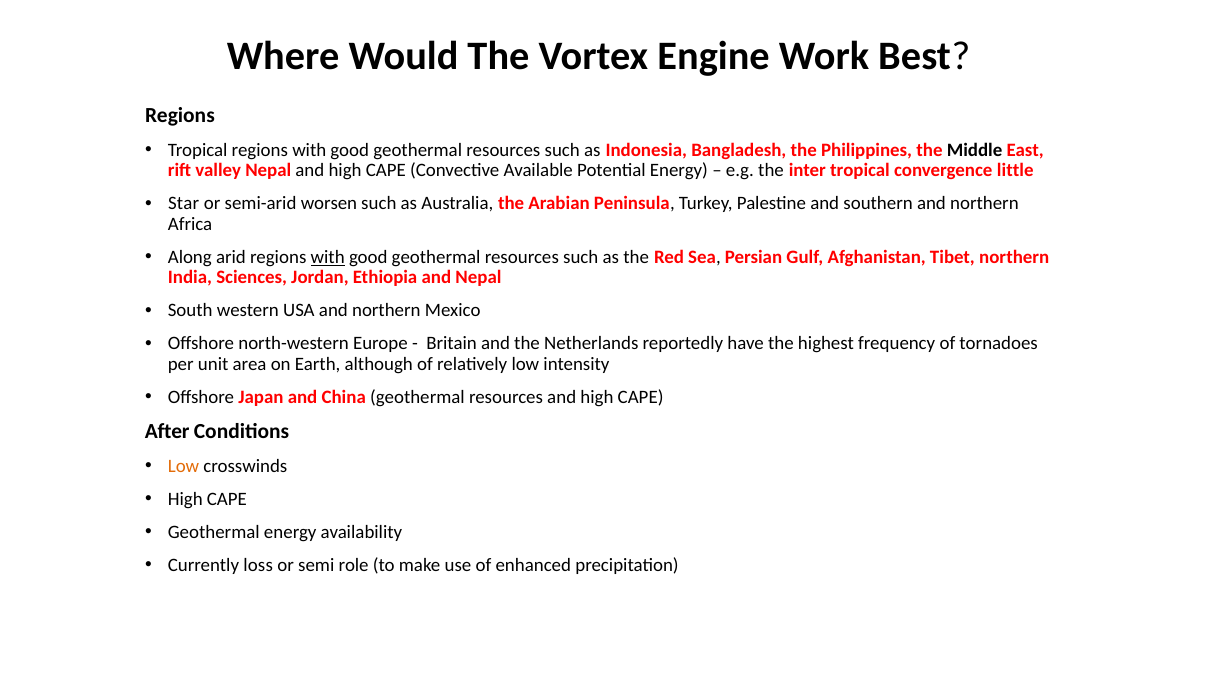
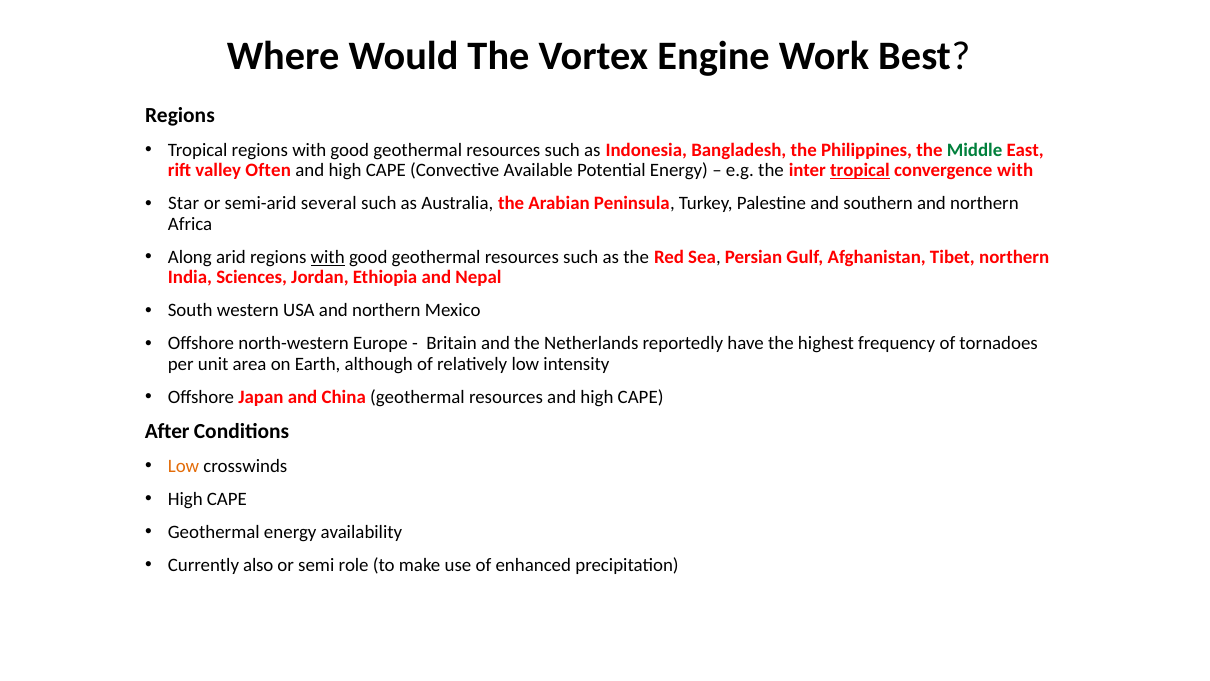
Middle colour: black -> green
valley Nepal: Nepal -> Often
tropical at (860, 170) underline: none -> present
convergence little: little -> with
worsen: worsen -> several
loss: loss -> also
